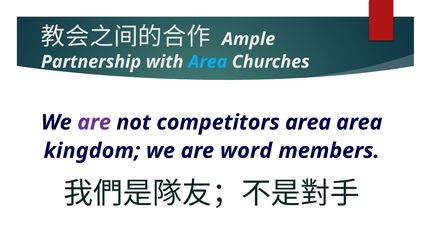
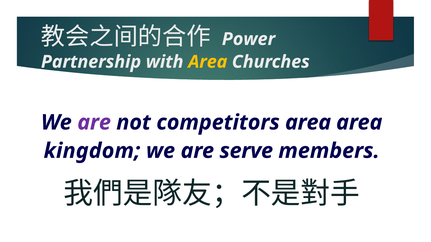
Ample: Ample -> Power
Area at (208, 62) colour: light blue -> yellow
word: word -> serve
